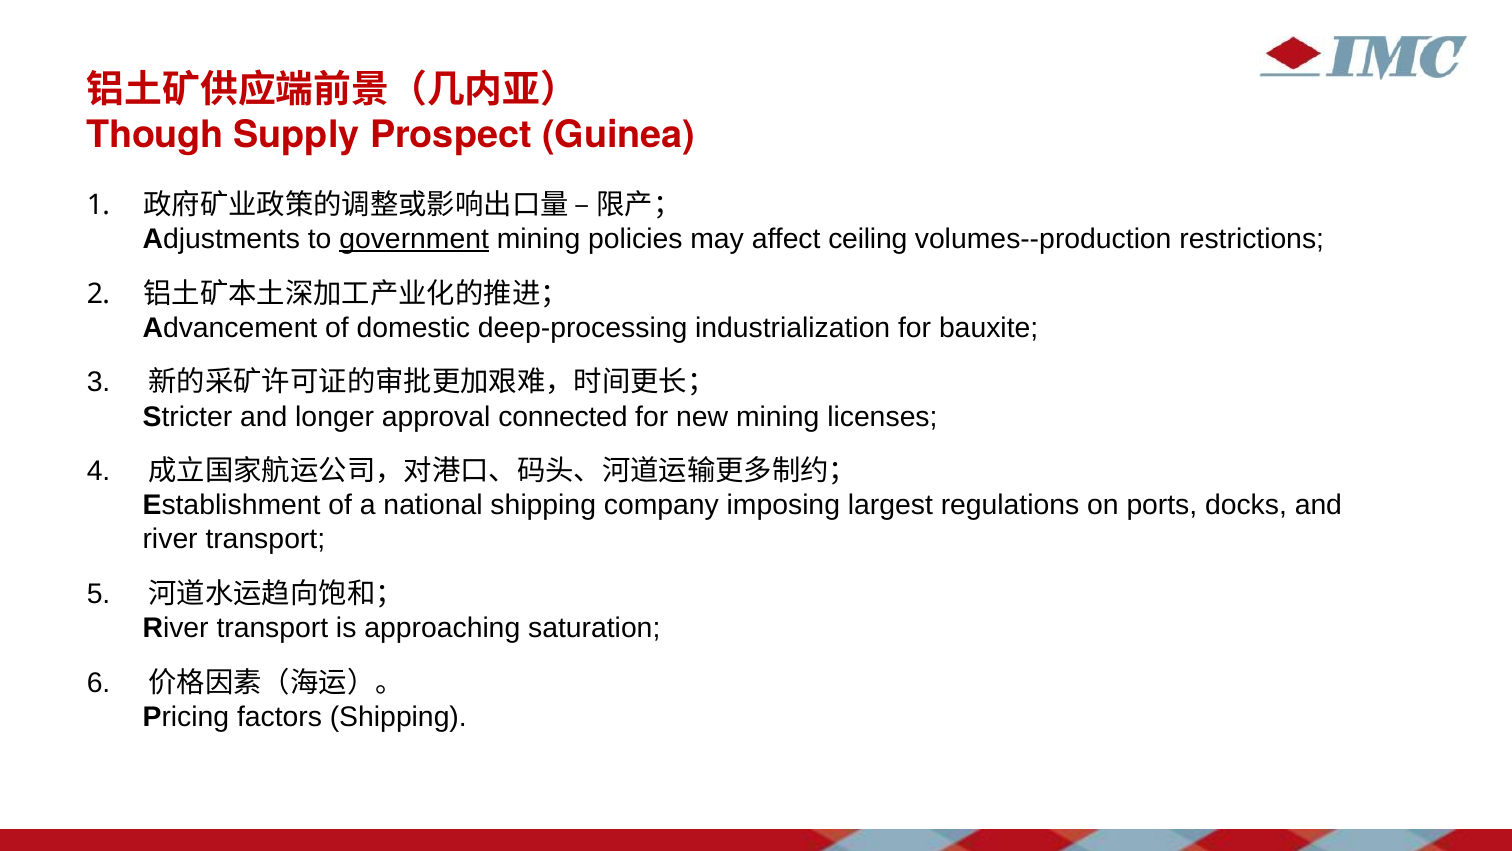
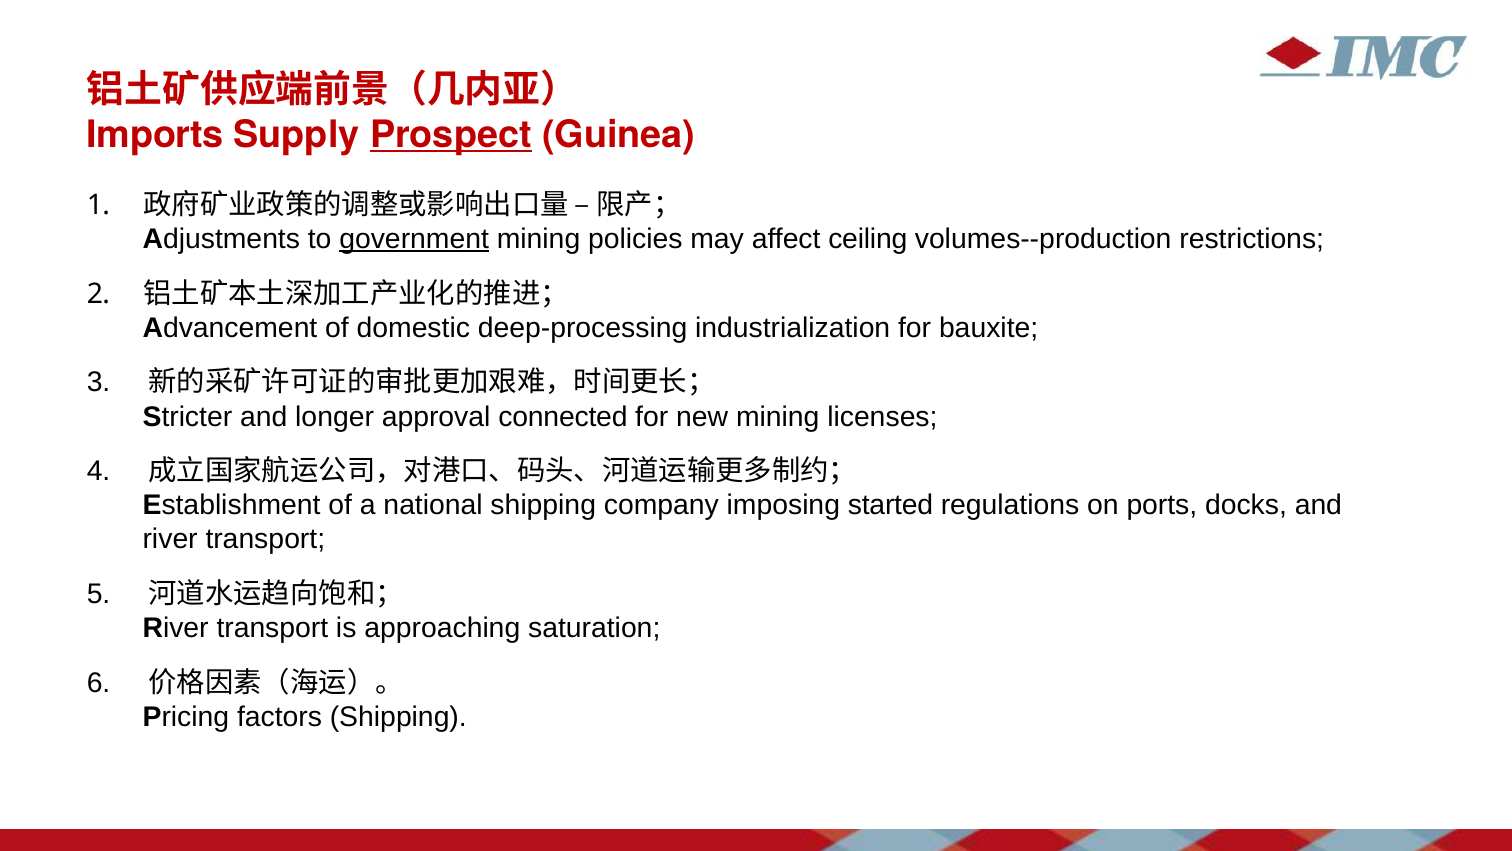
Though: Though -> Imports
Prospect underline: none -> present
largest: largest -> started
